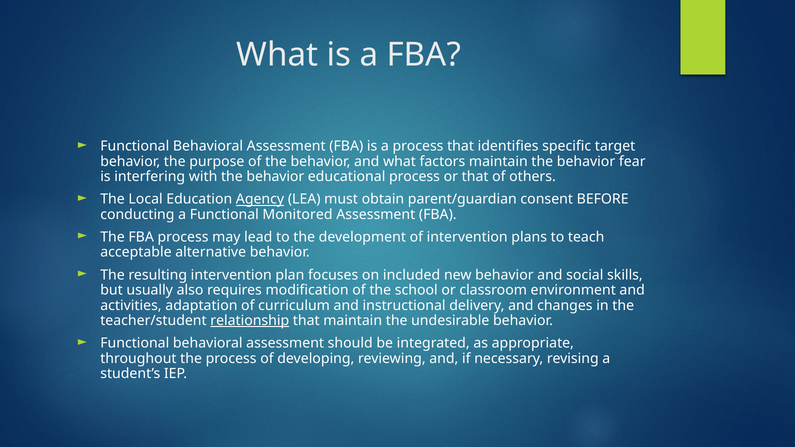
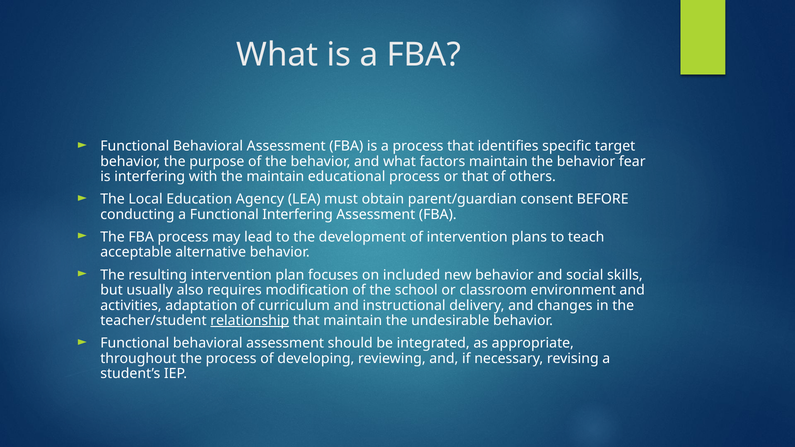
with the behavior: behavior -> maintain
Agency underline: present -> none
Functional Monitored: Monitored -> Interfering
